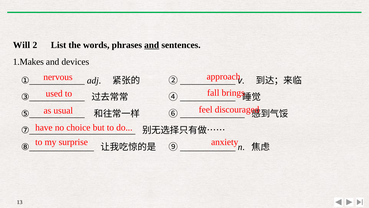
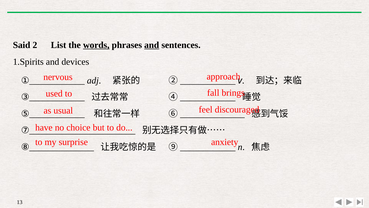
Will: Will -> Said
words underline: none -> present
1.Makes: 1.Makes -> 1.Spirits
